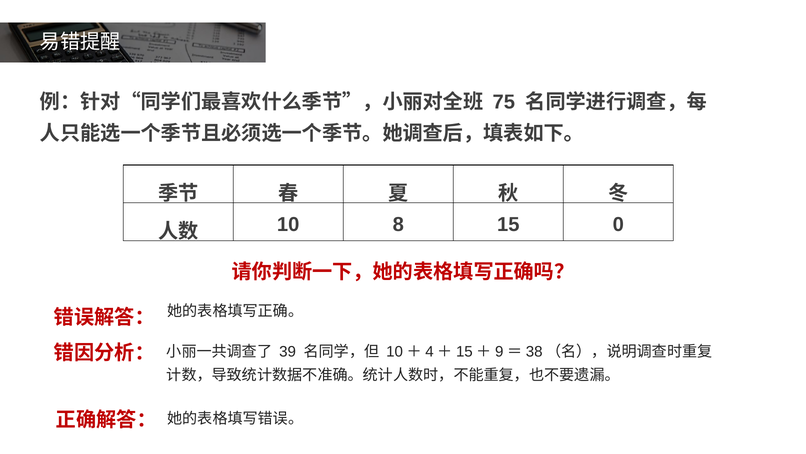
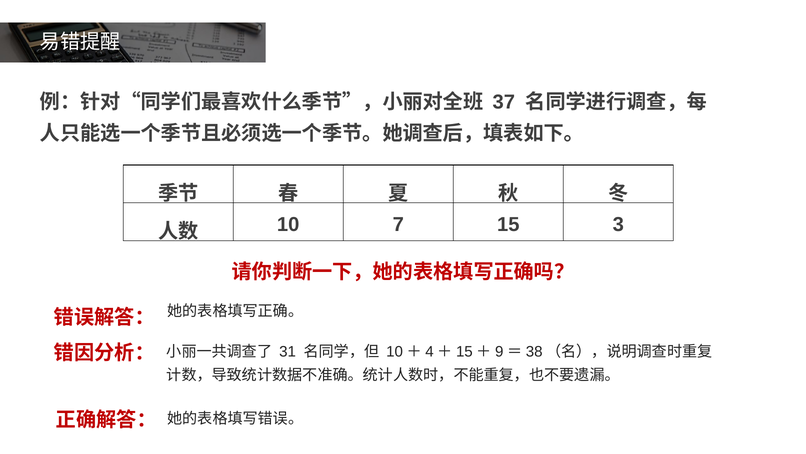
75: 75 -> 37
8: 8 -> 7
0: 0 -> 3
39: 39 -> 31
